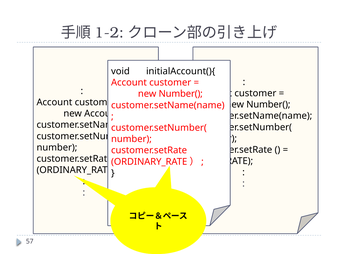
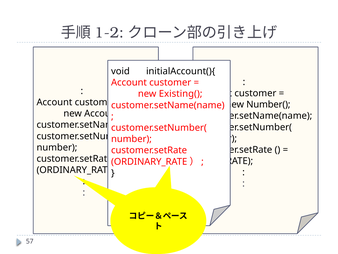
Number( at (181, 94): Number( -> Existing(
